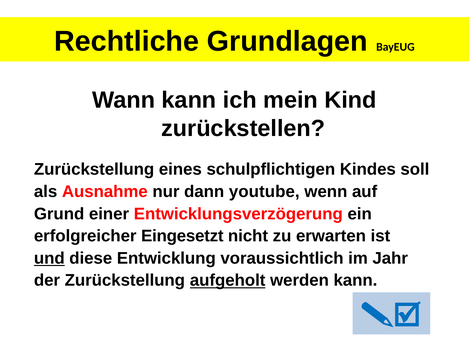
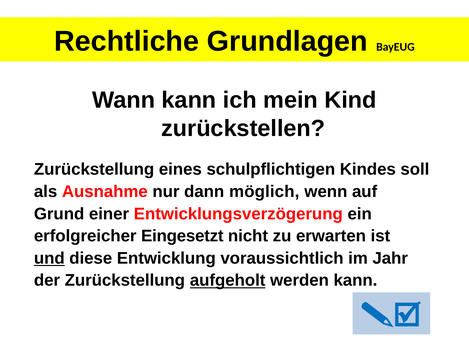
youtube: youtube -> möglich
